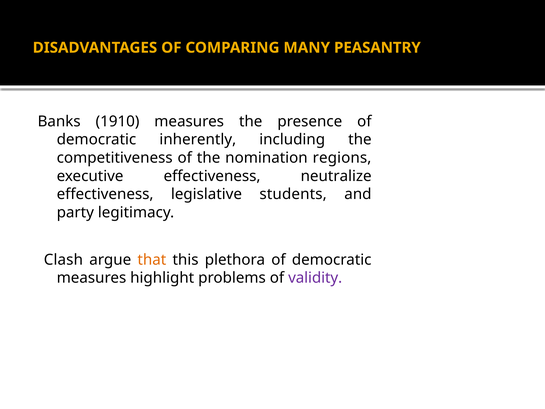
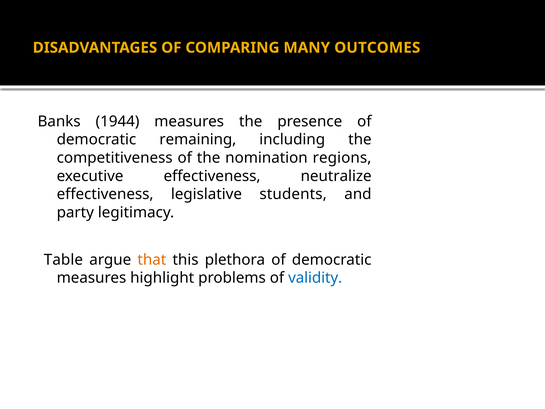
PEASANTRY: PEASANTRY -> OUTCOMES
1910: 1910 -> 1944
inherently: inherently -> remaining
Clash: Clash -> Table
validity colour: purple -> blue
